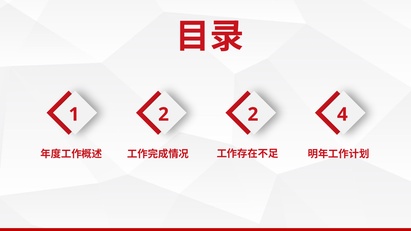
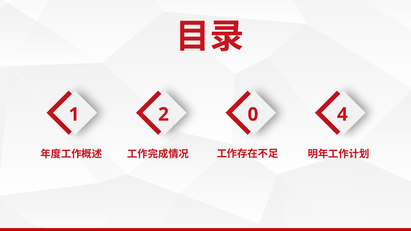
2 2: 2 -> 0
